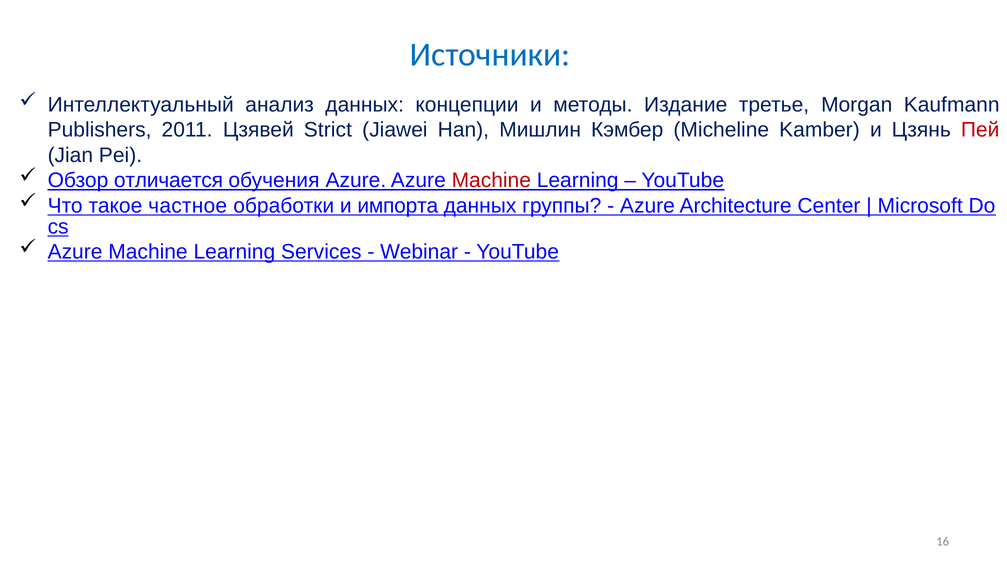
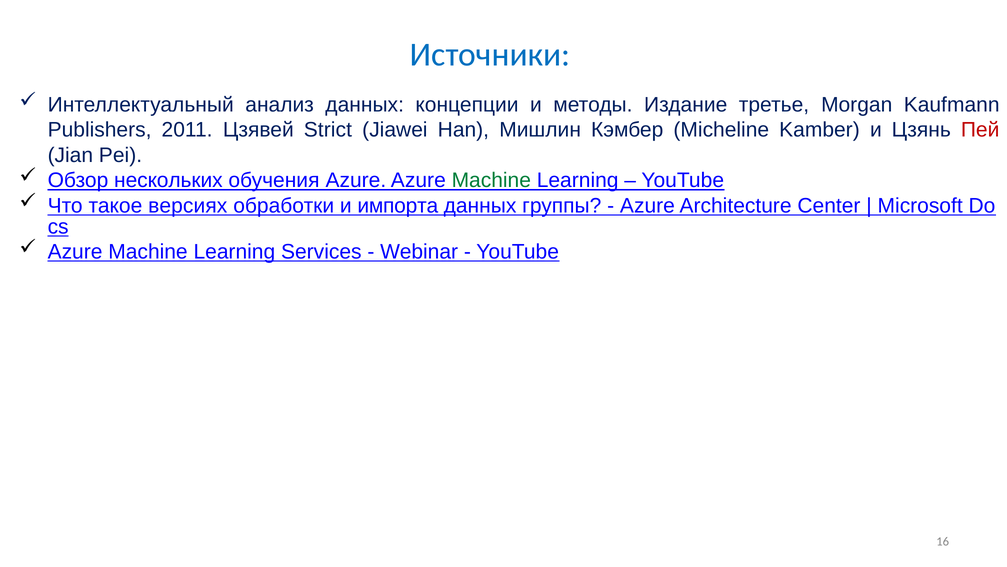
отличается: отличается -> нескольких
Machine at (491, 180) colour: red -> green
частное: частное -> версиях
